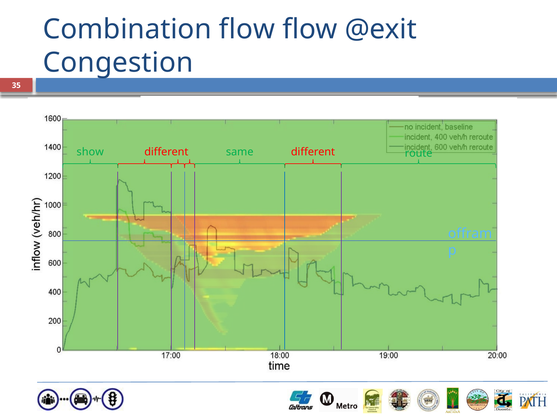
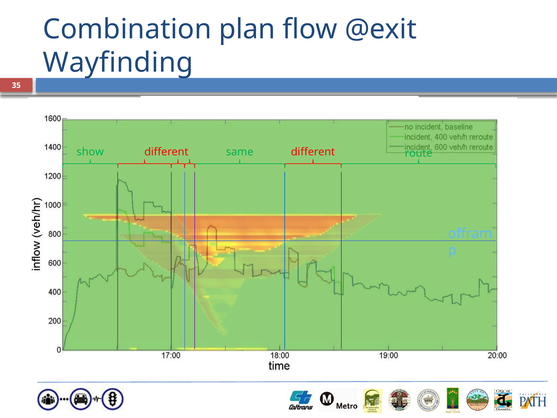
Combination flow: flow -> plan
Congestion: Congestion -> Wayfinding
